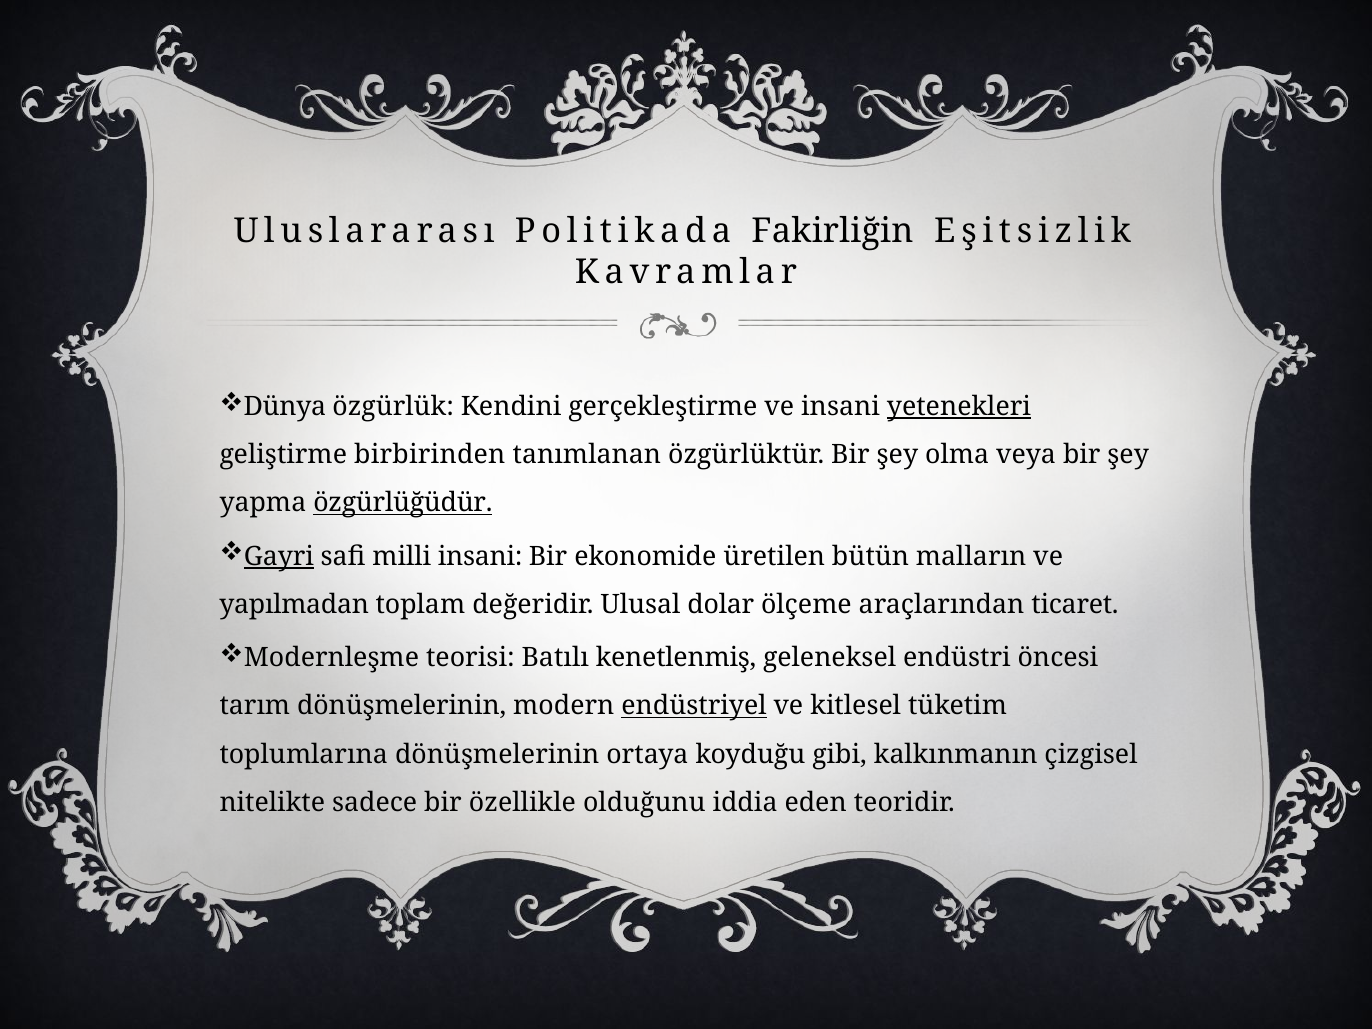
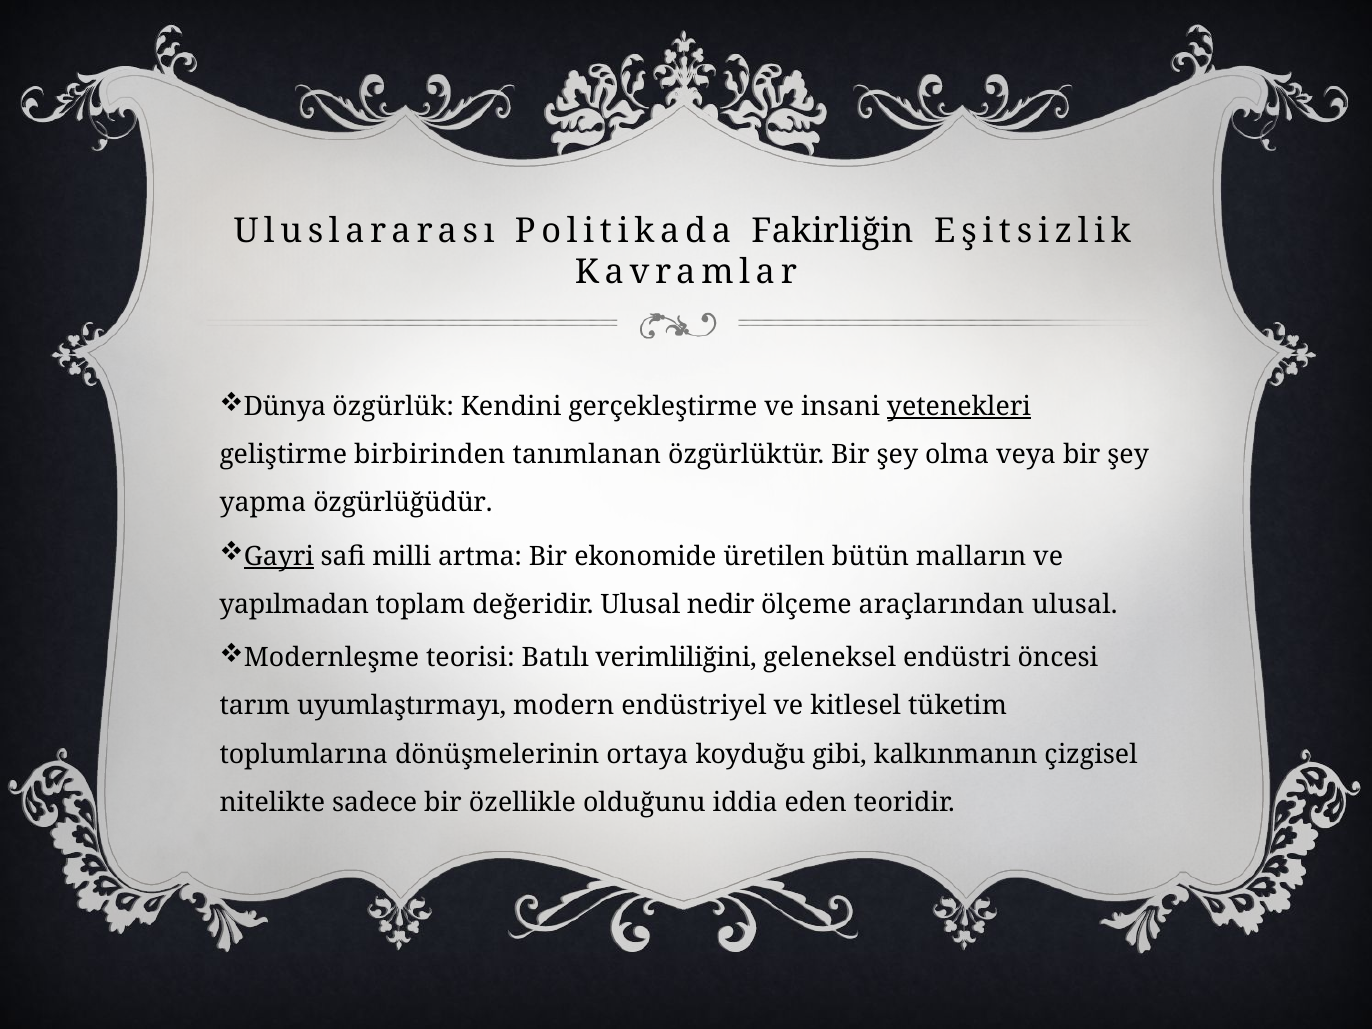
özgürlüğüdür underline: present -> none
milli insani: insani -> artma
dolar: dolar -> nedir
araçlarından ticaret: ticaret -> ulusal
kenetlenmiş: kenetlenmiş -> verimliliğini
tarım dönüşmelerinin: dönüşmelerinin -> uyumlaştırmayı
endüstriyel underline: present -> none
